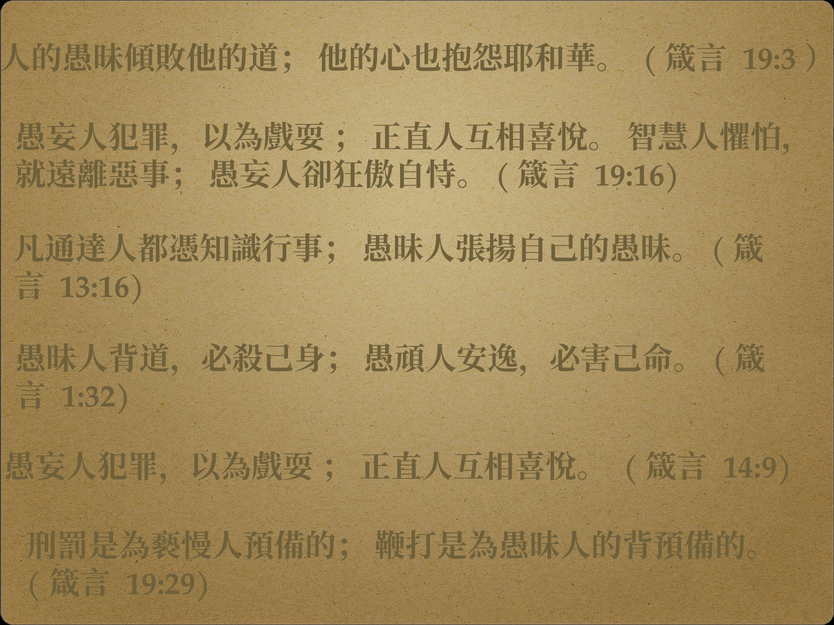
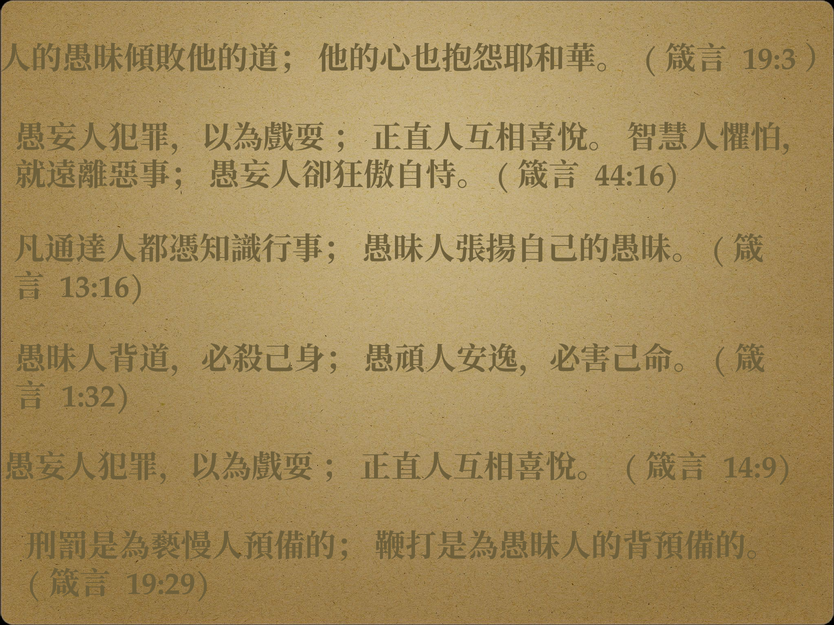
19:16: 19:16 -> 44:16
